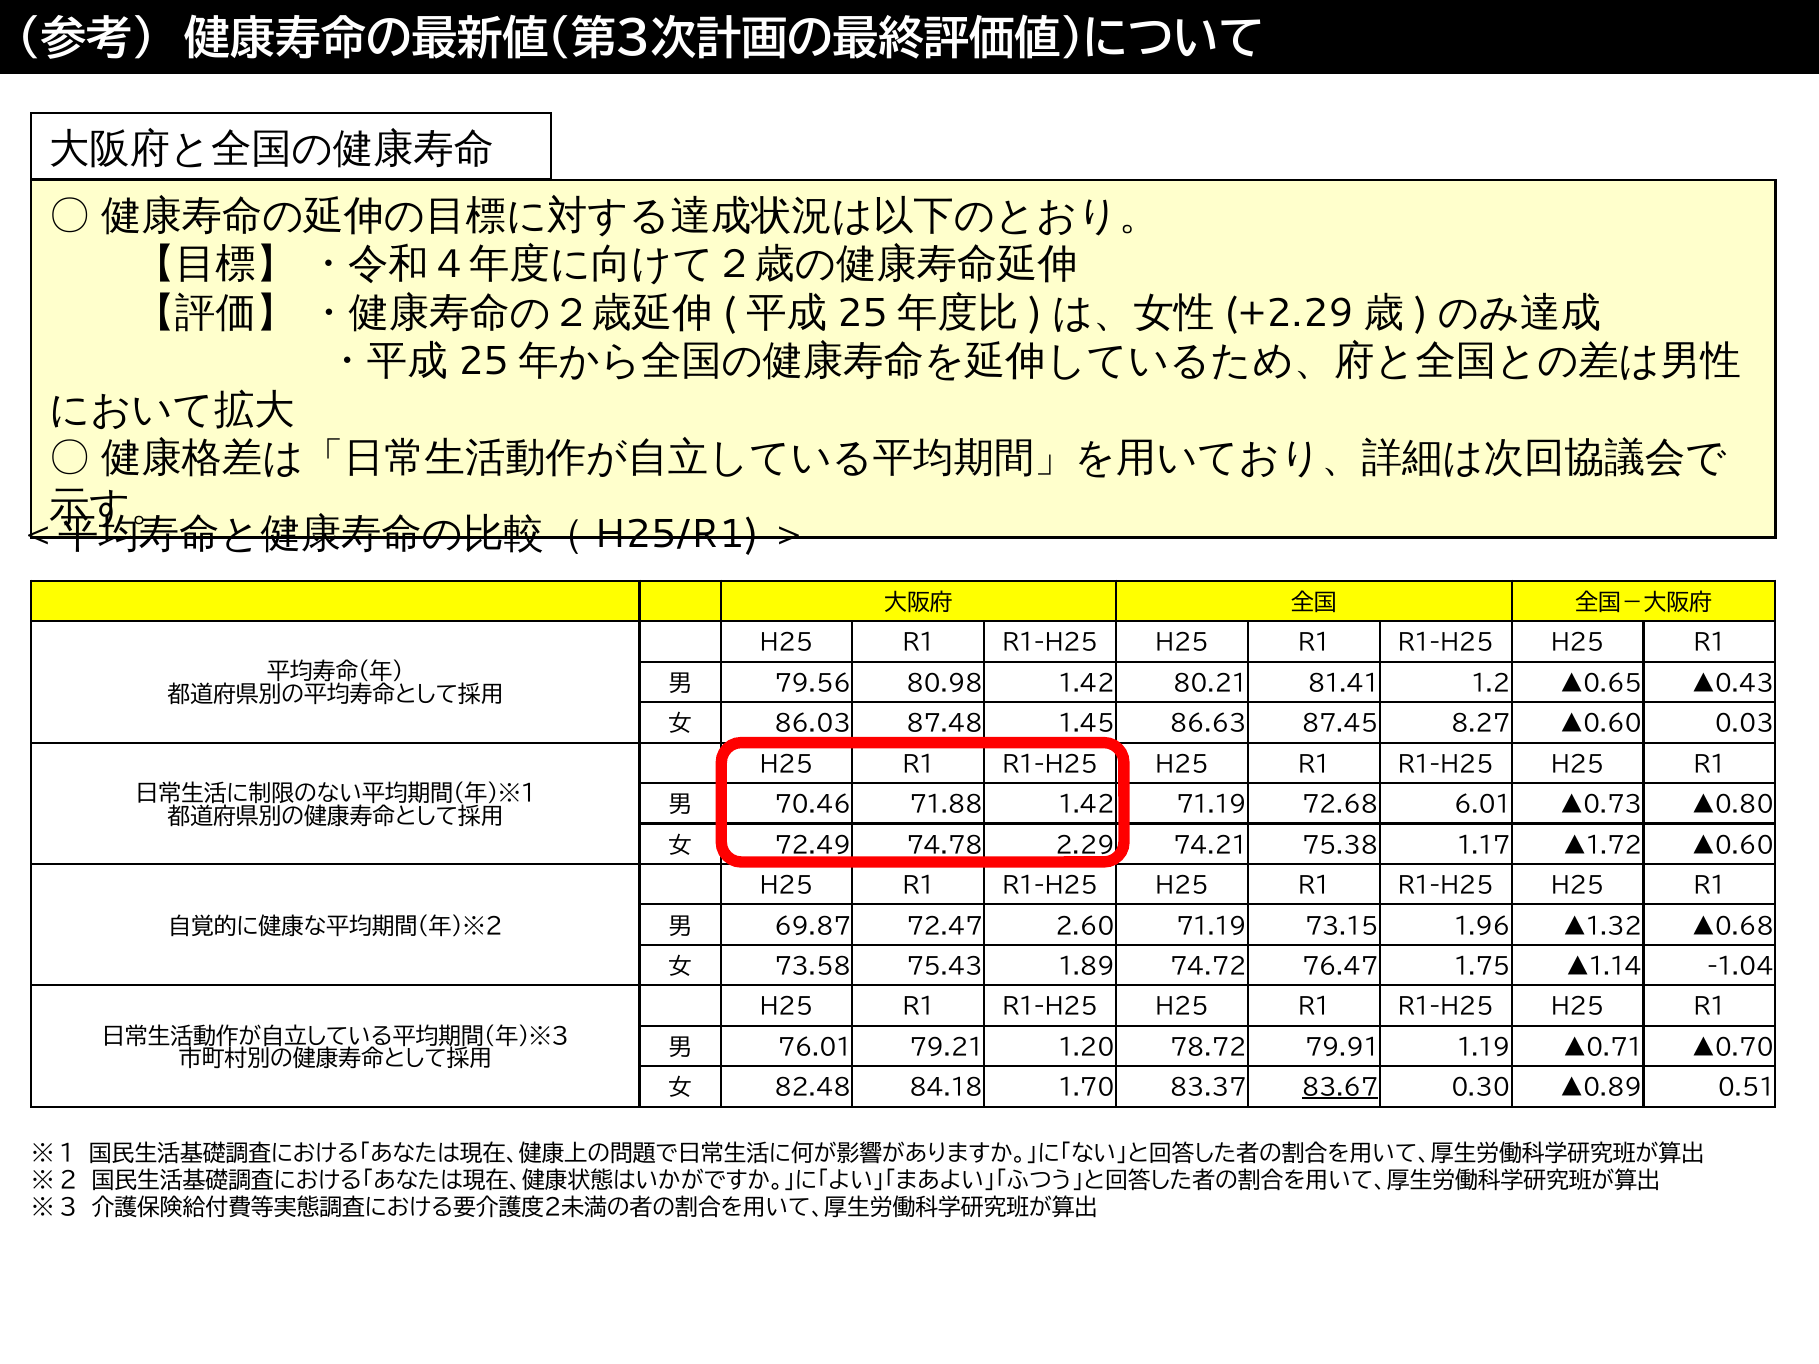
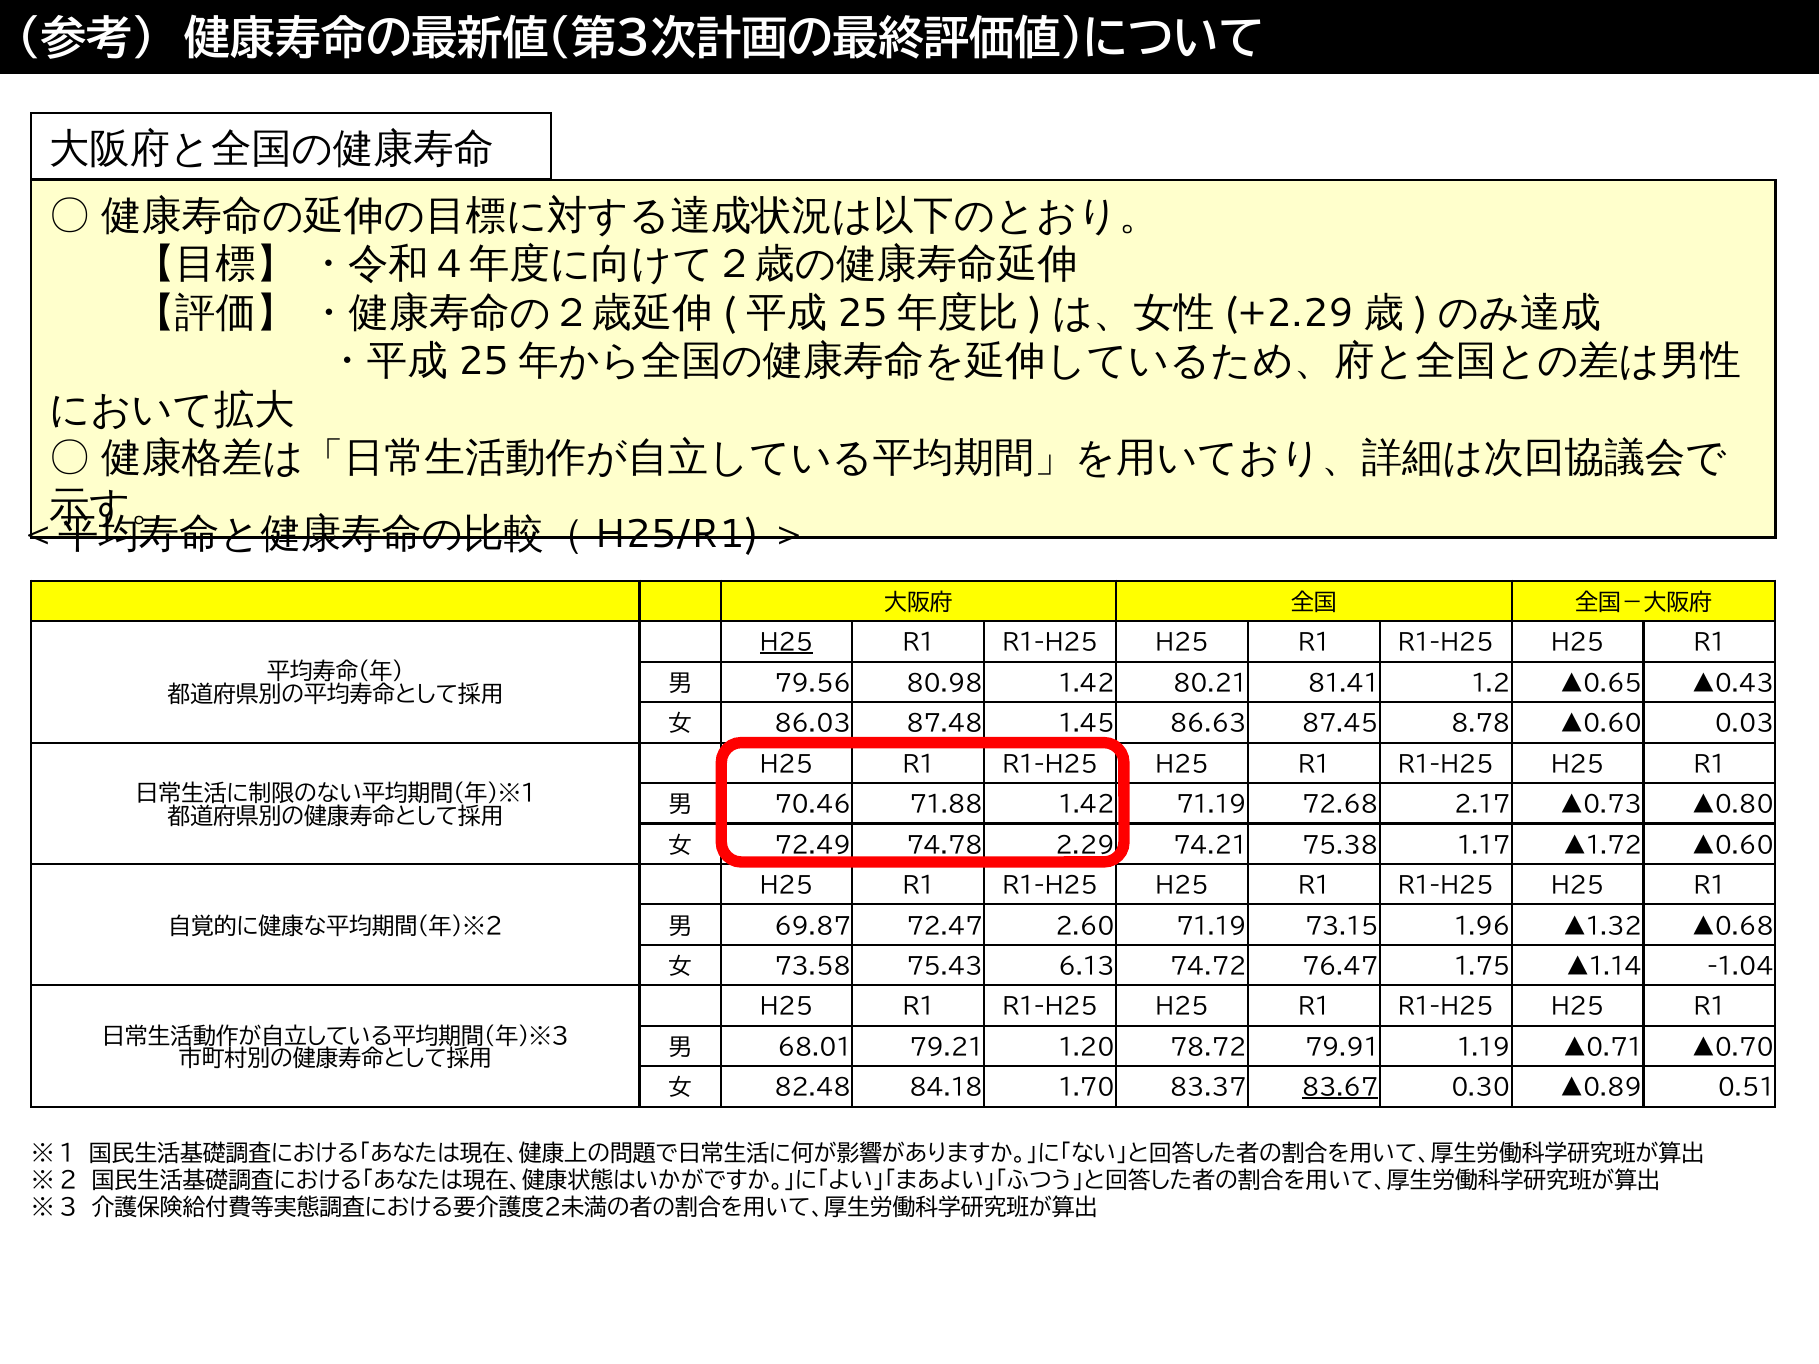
H25 at (787, 643) underline: none -> present
8.27: 8.27 -> 8.78
6.01: 6.01 -> 2.17
1.89: 1.89 -> 6.13
76.01: 76.01 -> 68.01
